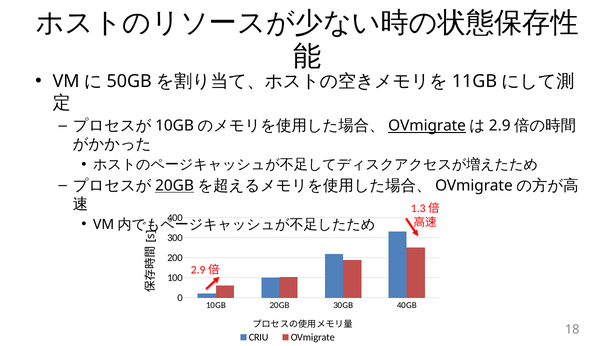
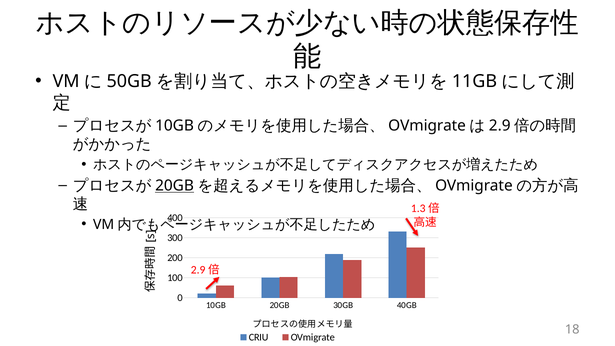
OVmigrate at (427, 126) underline: present -> none
